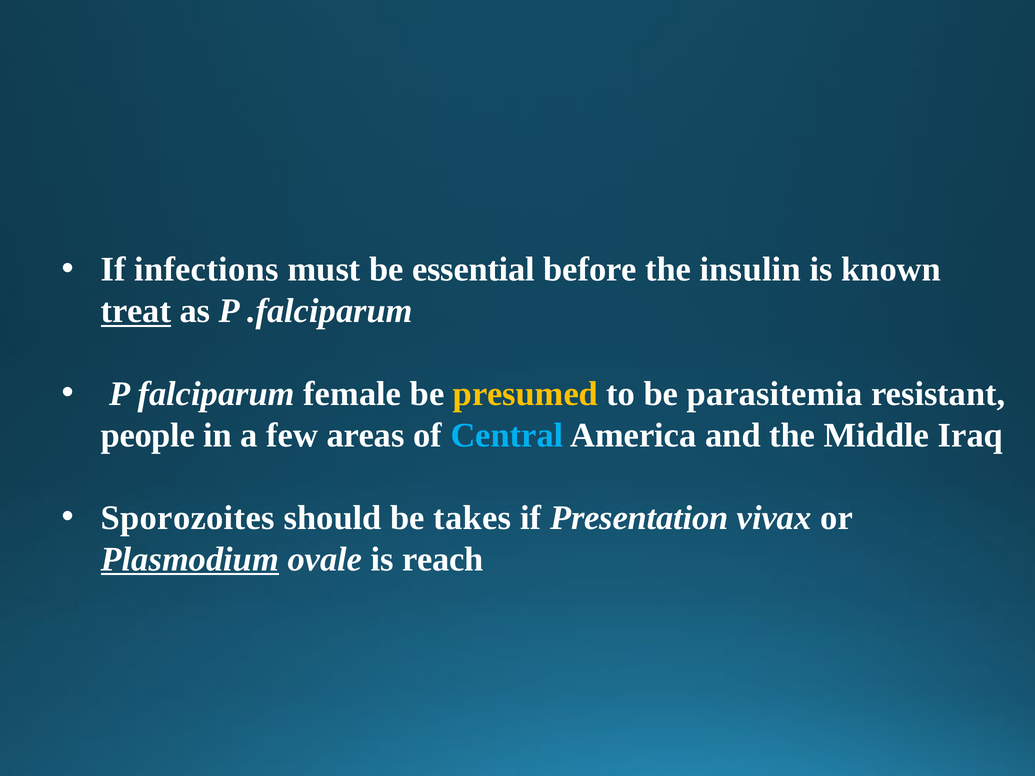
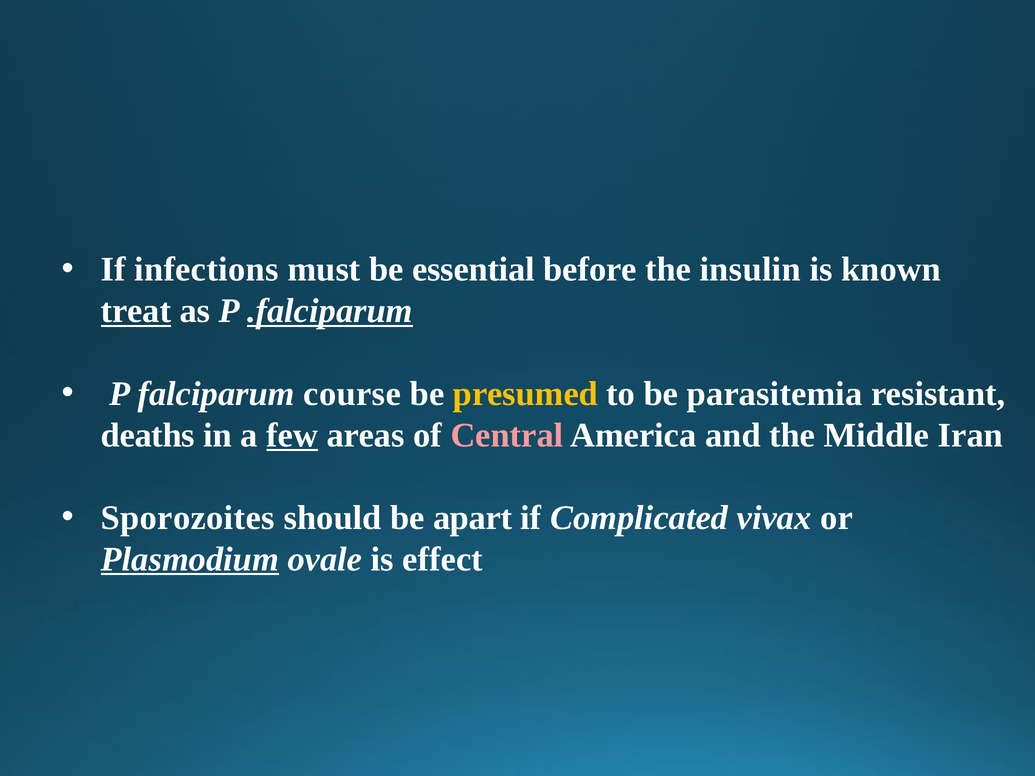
.falciparum underline: none -> present
female: female -> course
people: people -> deaths
few underline: none -> present
Central colour: light blue -> pink
Iraq: Iraq -> Iran
takes: takes -> apart
Presentation: Presentation -> Complicated
reach: reach -> effect
